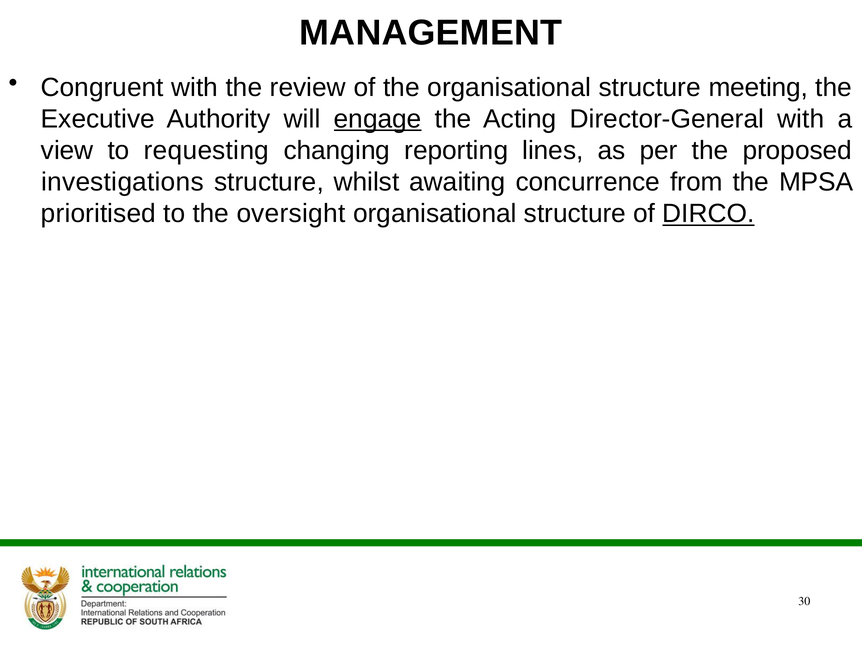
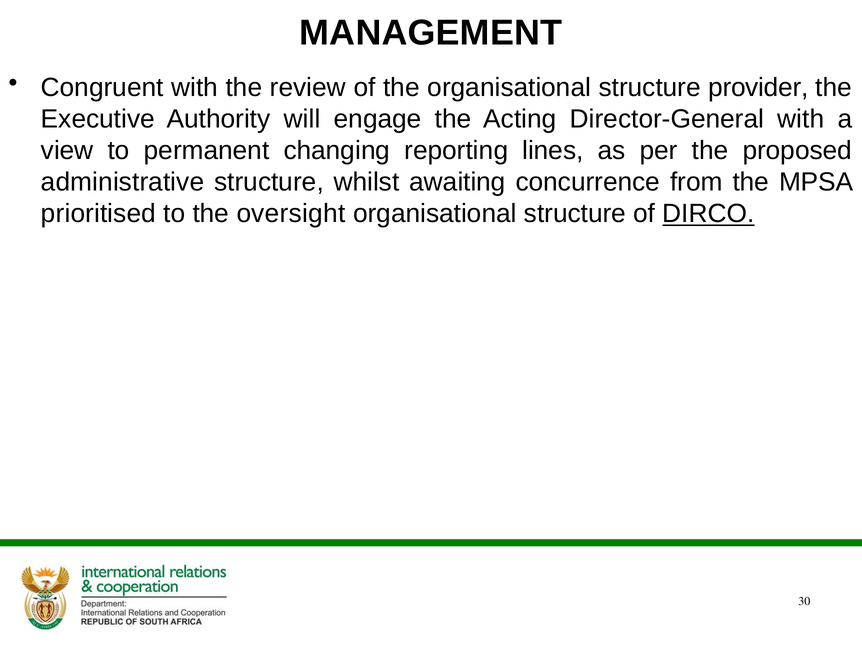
meeting: meeting -> provider
engage underline: present -> none
requesting: requesting -> permanent
investigations: investigations -> administrative
